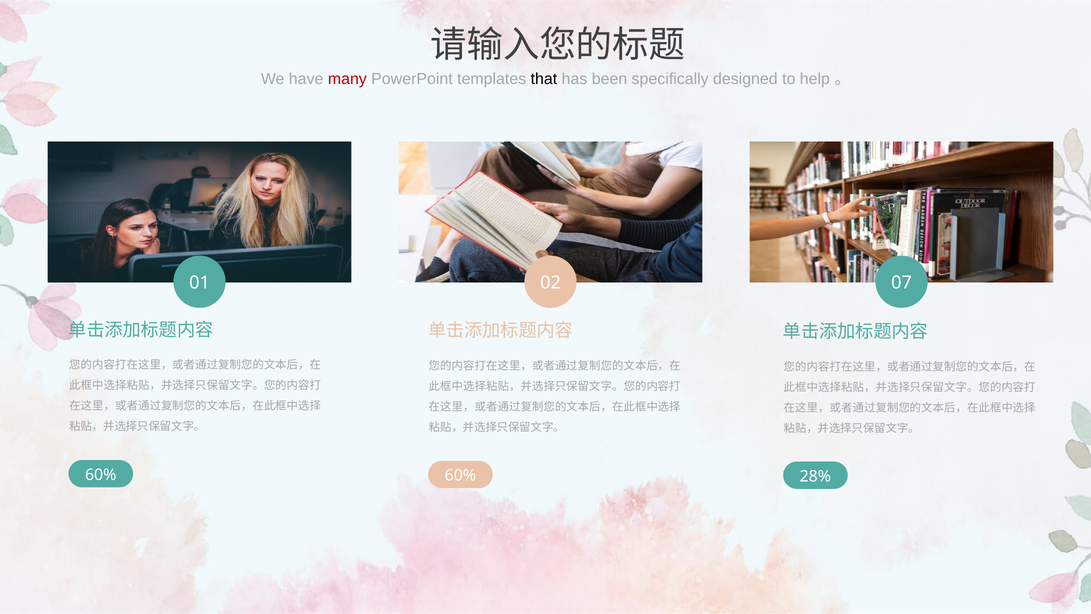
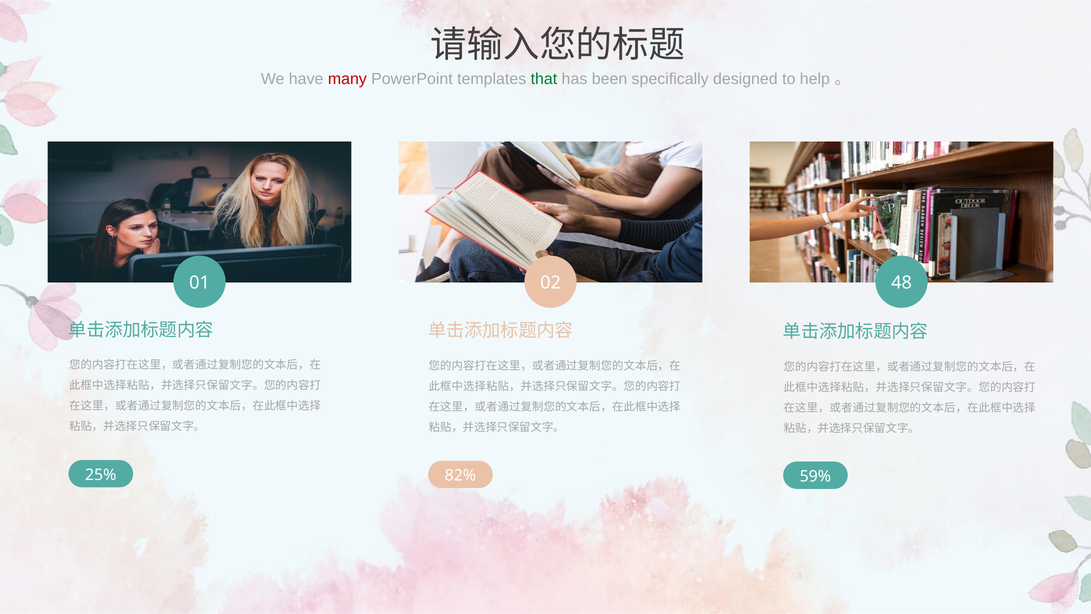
that colour: black -> green
07: 07 -> 48
60% at (101, 475): 60% -> 25%
60% at (460, 475): 60% -> 82%
28%: 28% -> 59%
